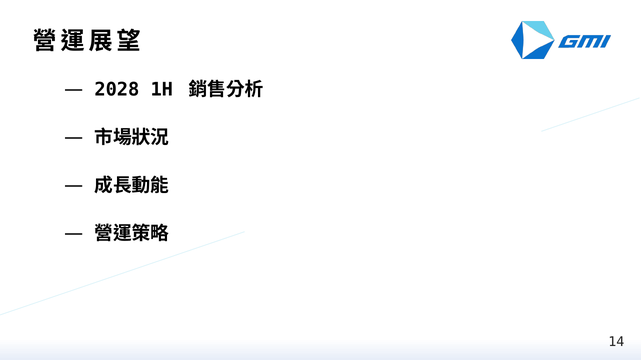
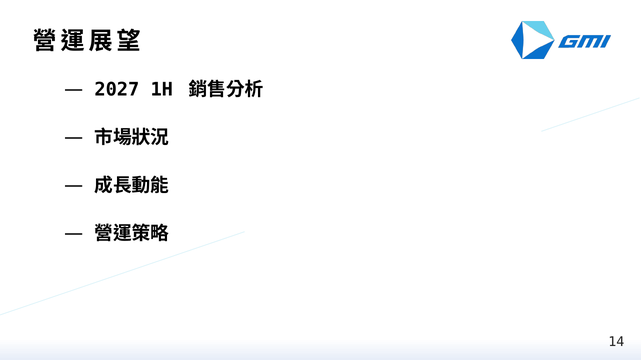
2028: 2028 -> 2027
